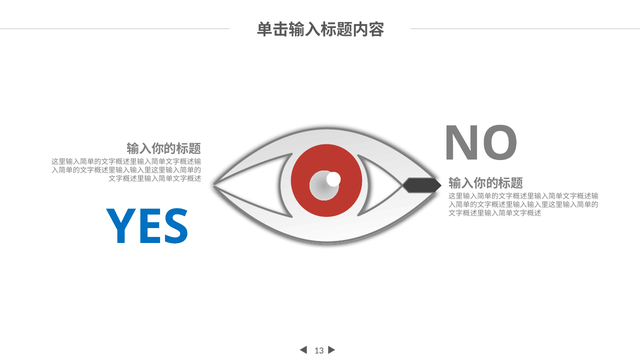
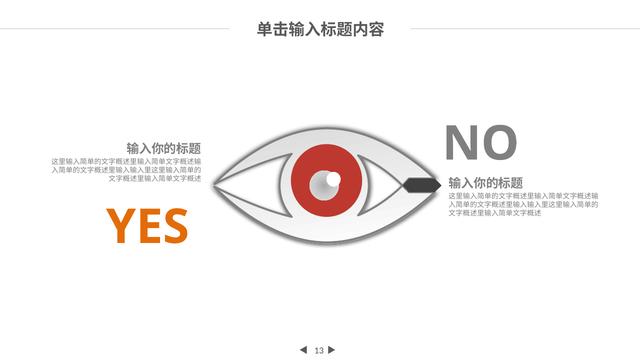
YES colour: blue -> orange
